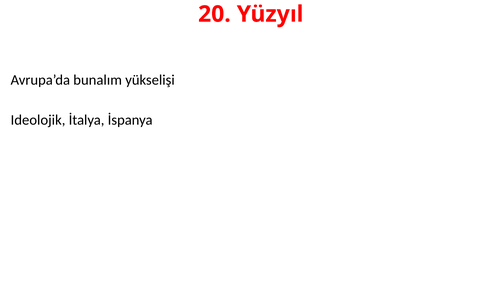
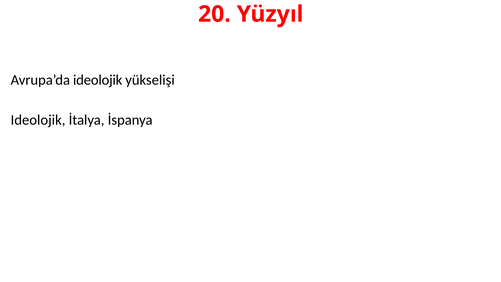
Avrupa’da bunalım: bunalım -> ideolojik
